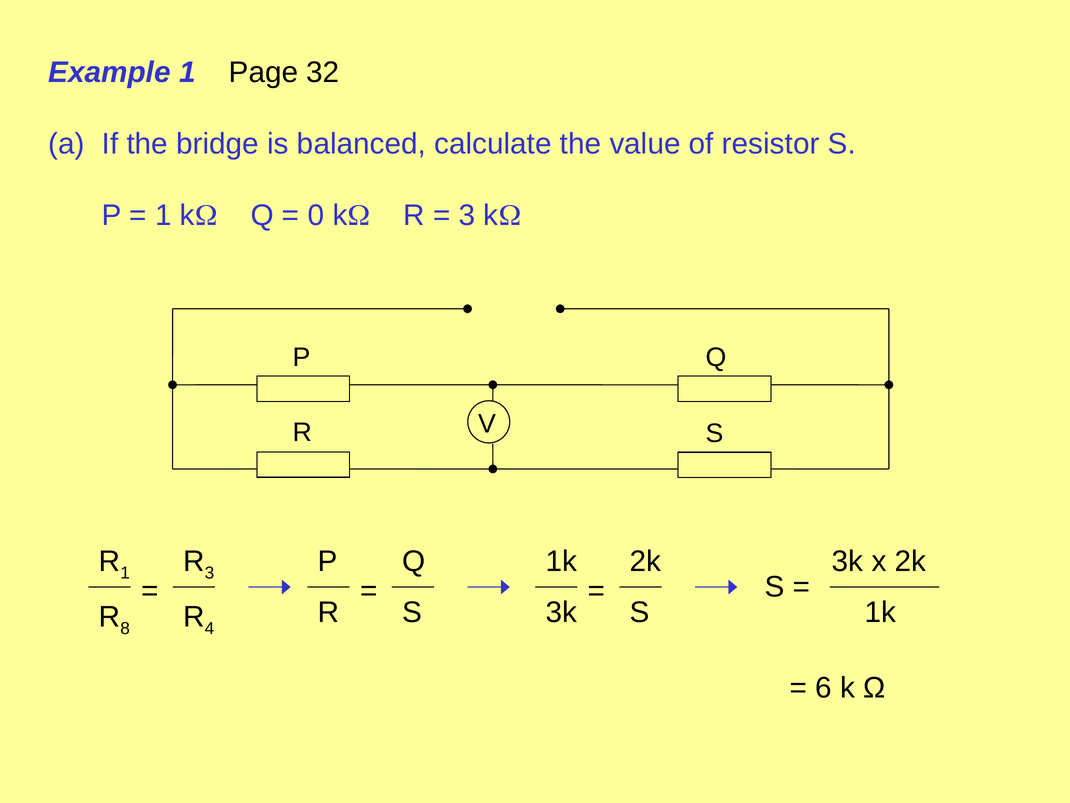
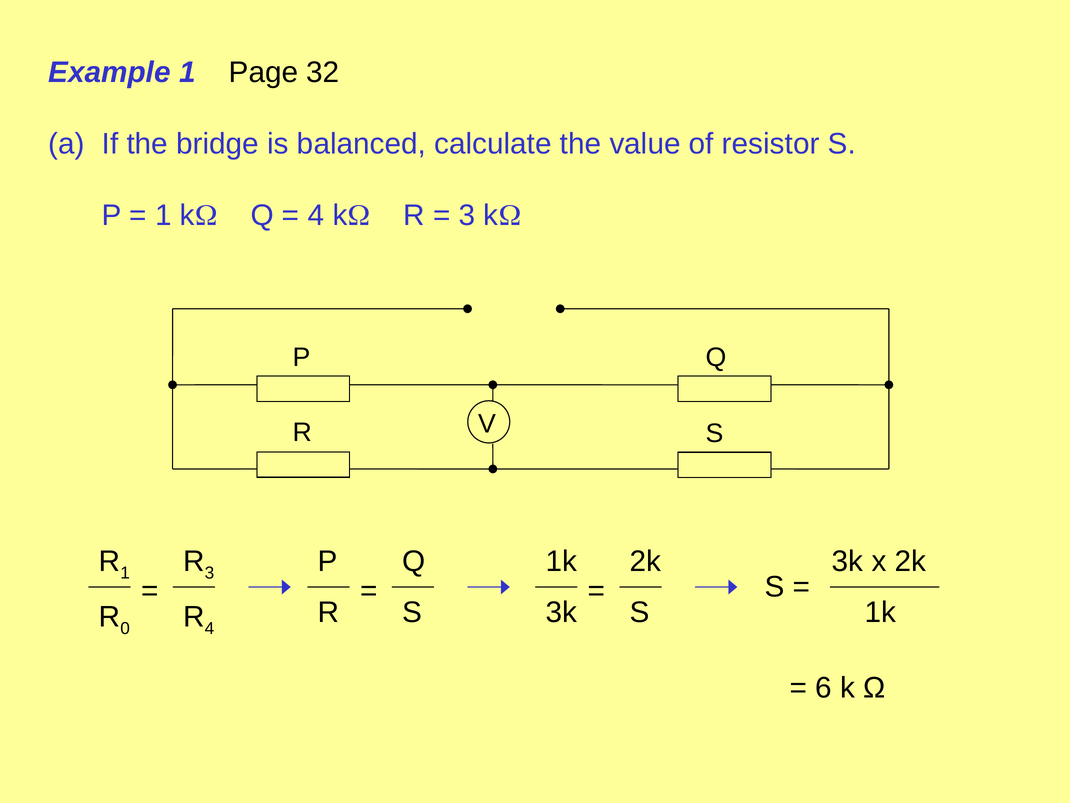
0 at (316, 215): 0 -> 4
8: 8 -> 0
